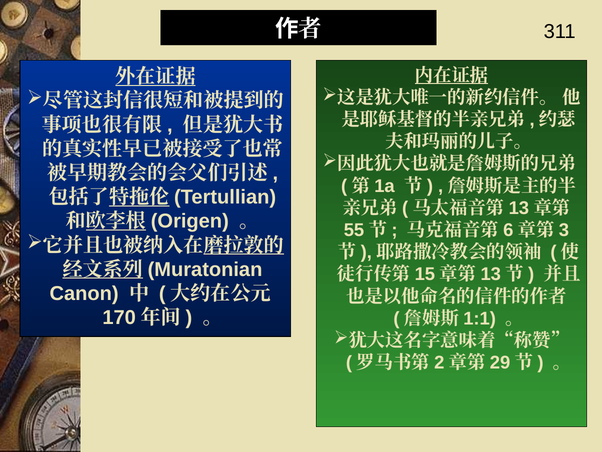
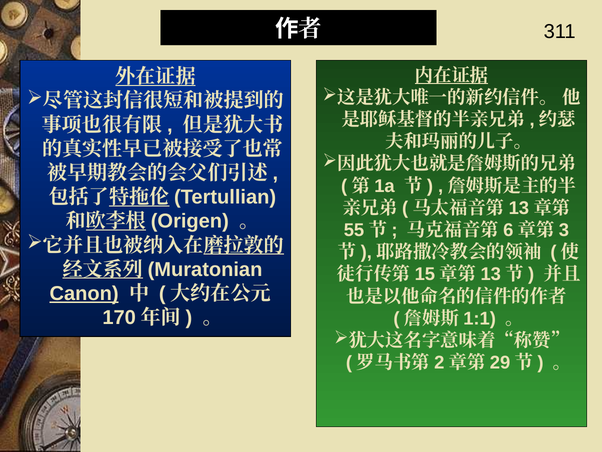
Canon underline: none -> present
